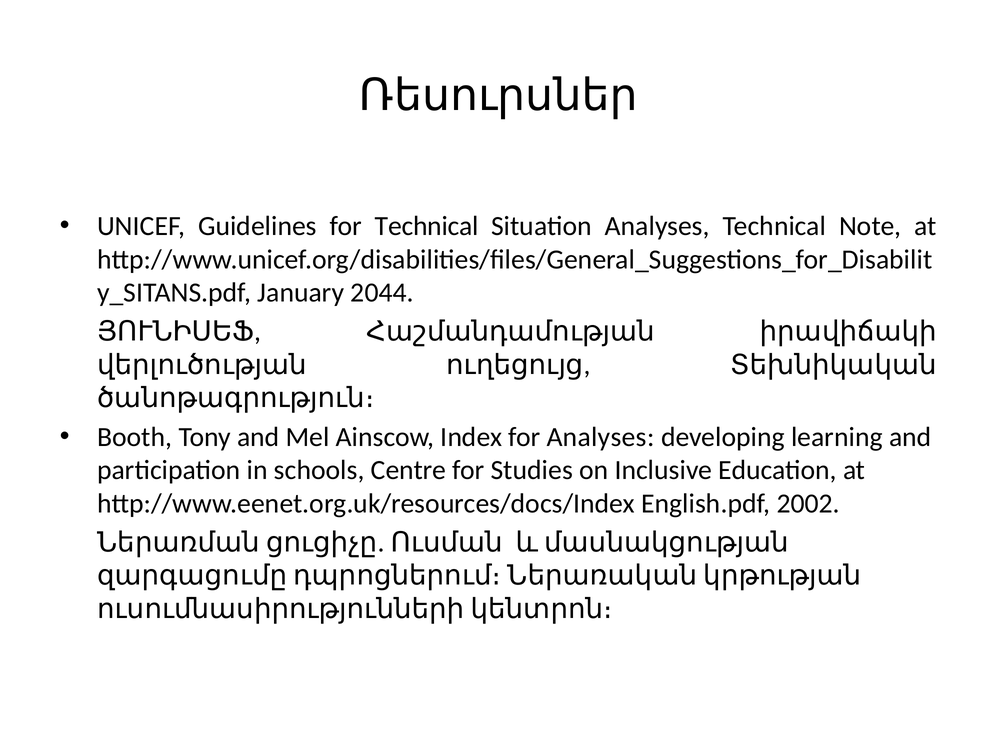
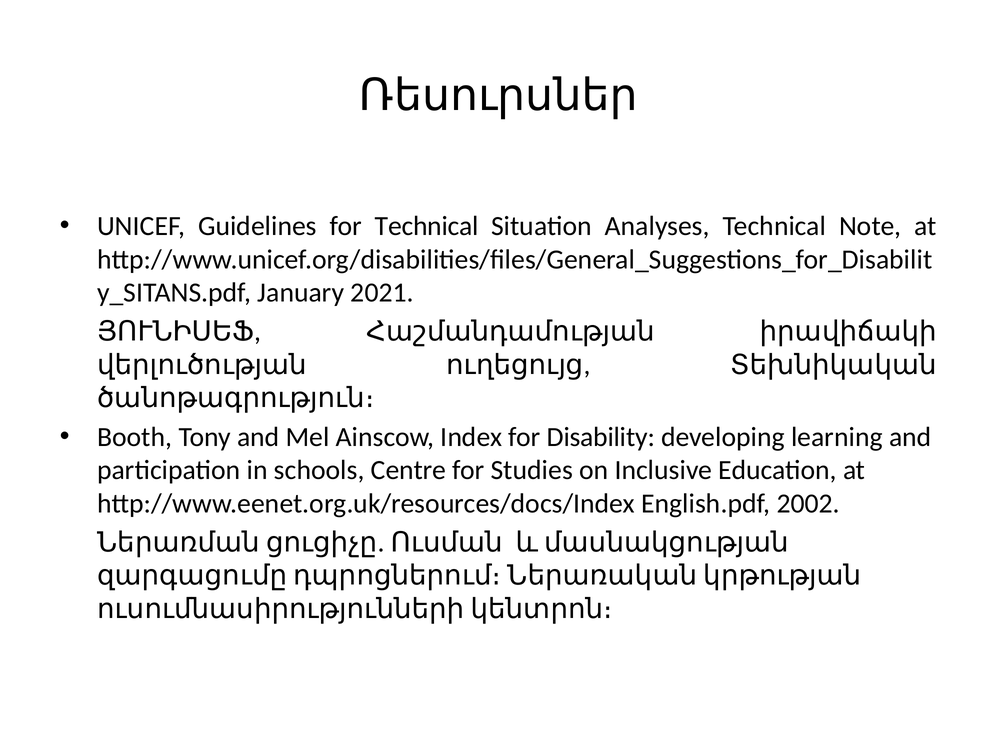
2044: 2044 -> 2021
for Analyses: Analyses -> Disability
